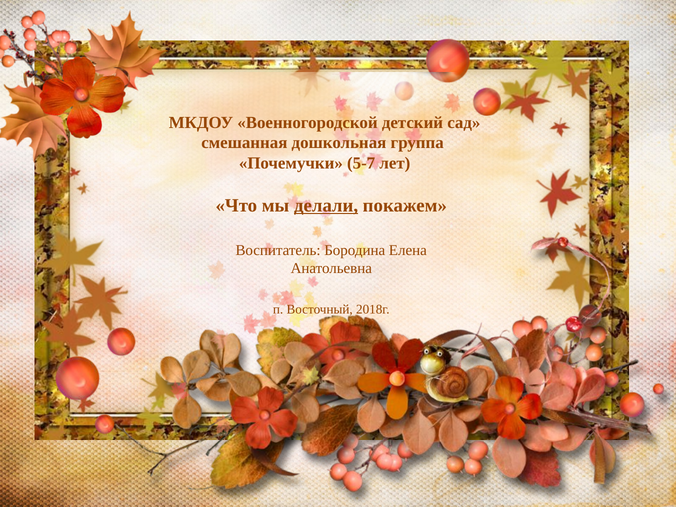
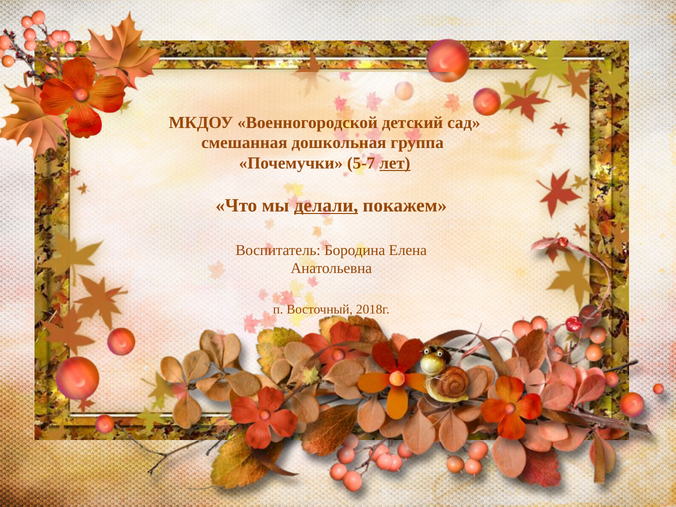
лет underline: none -> present
